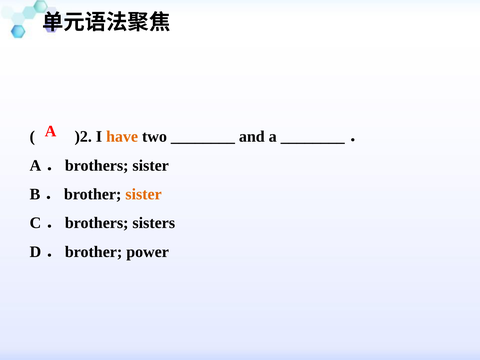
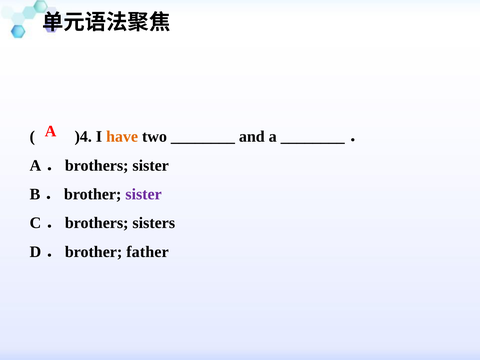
)2: )2 -> )4
sister at (144, 194) colour: orange -> purple
power: power -> father
